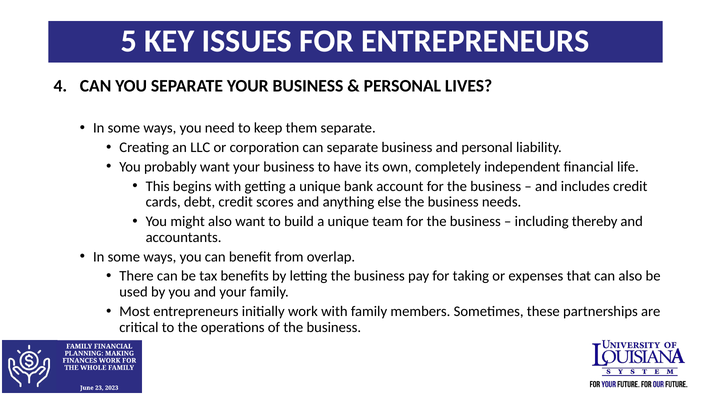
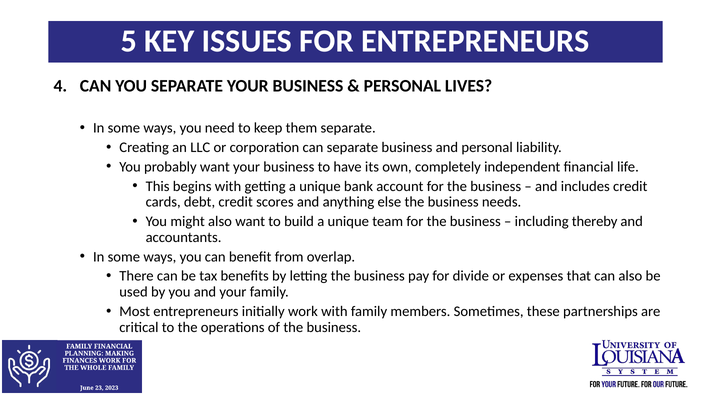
taking: taking -> divide
